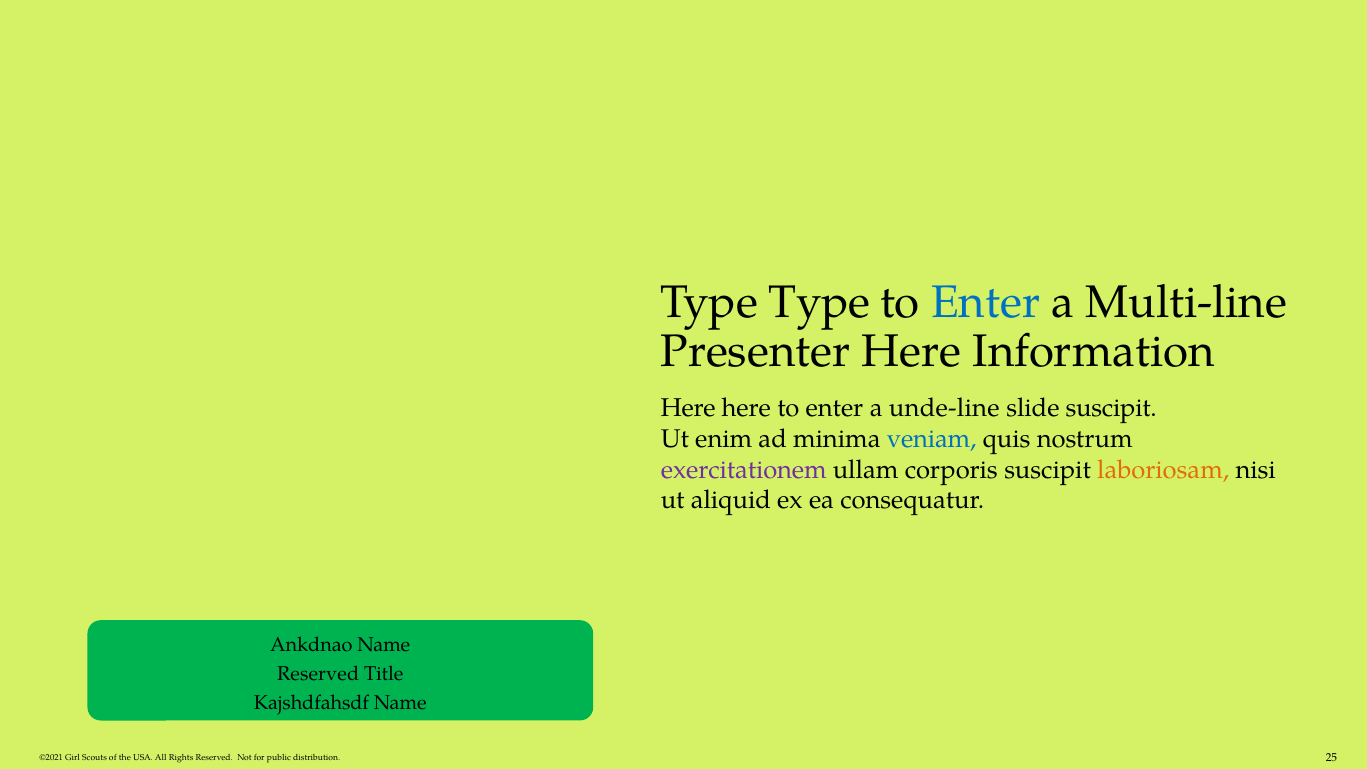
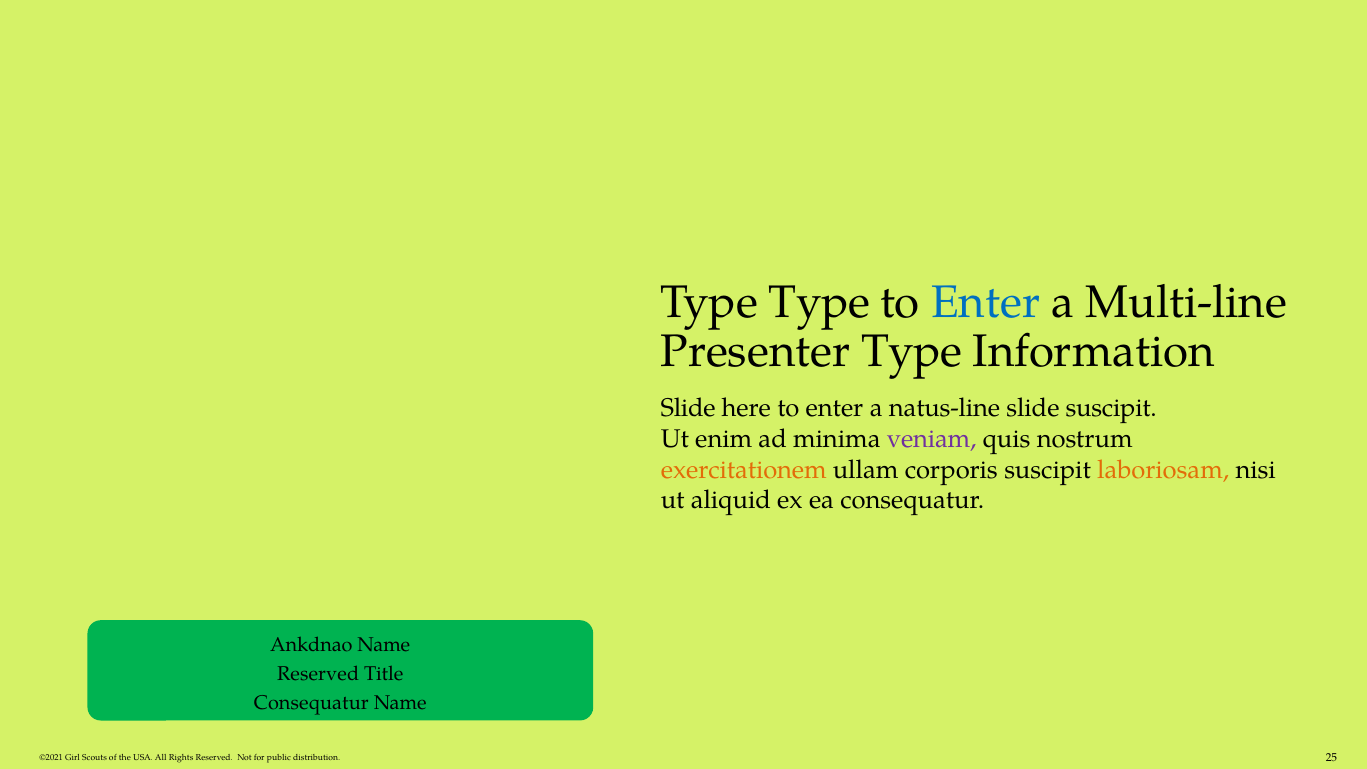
Presenter Here: Here -> Type
Here at (688, 408): Here -> Slide
unde-line: unde-line -> natus-line
veniam colour: blue -> purple
exercitationem colour: purple -> orange
Kajshdfahsdf at (311, 703): Kajshdfahsdf -> Consequatur
